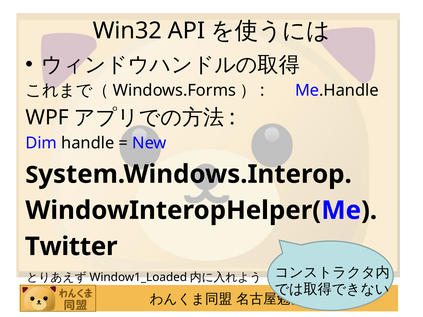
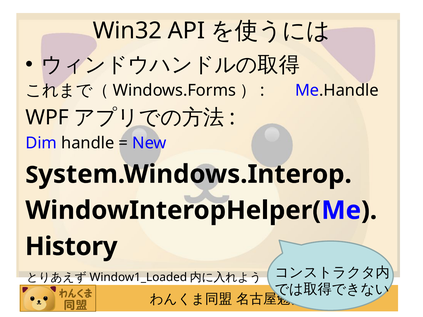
Twitter: Twitter -> History
